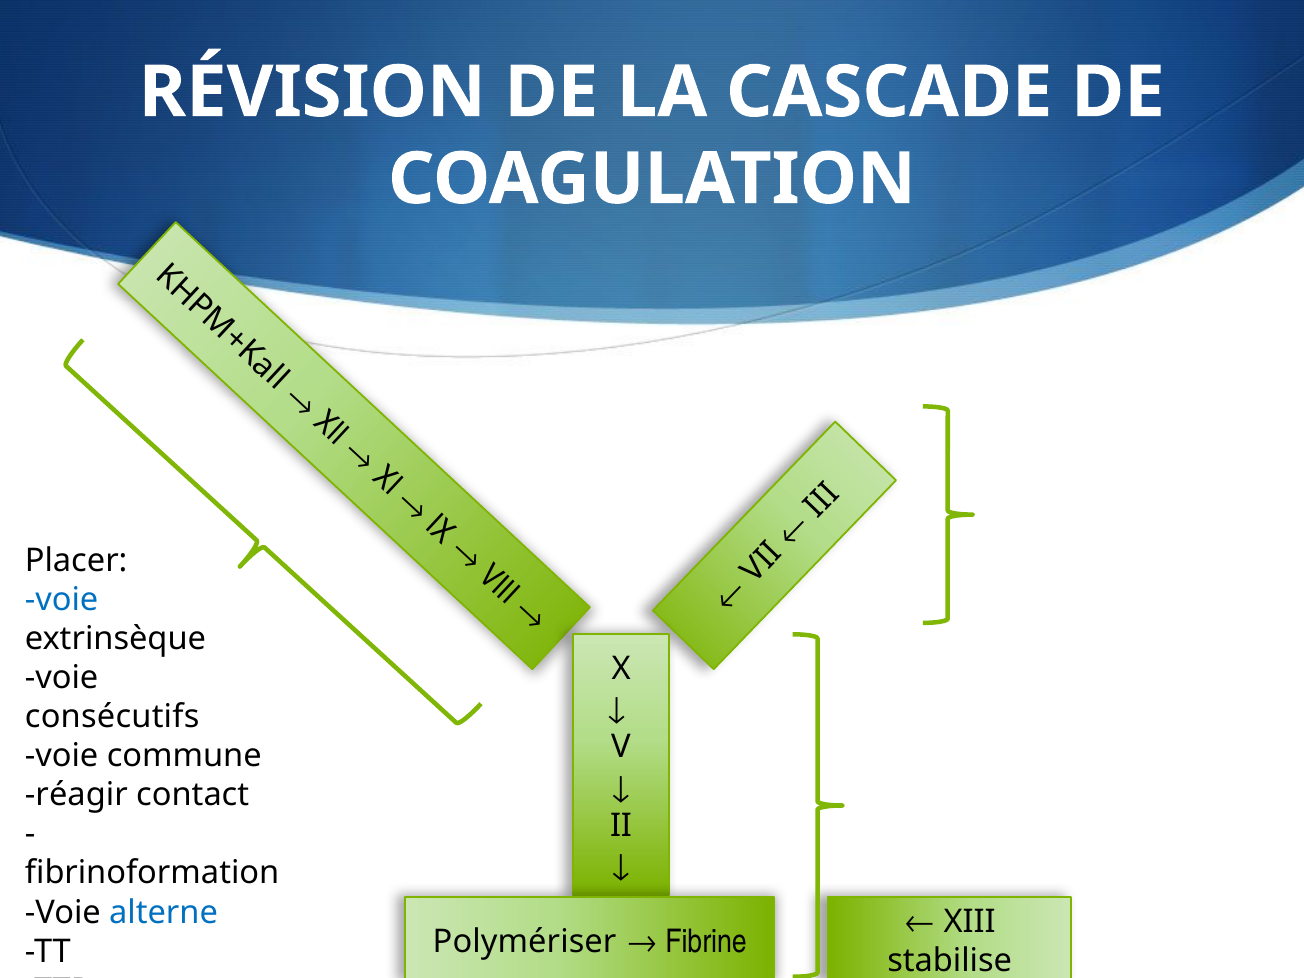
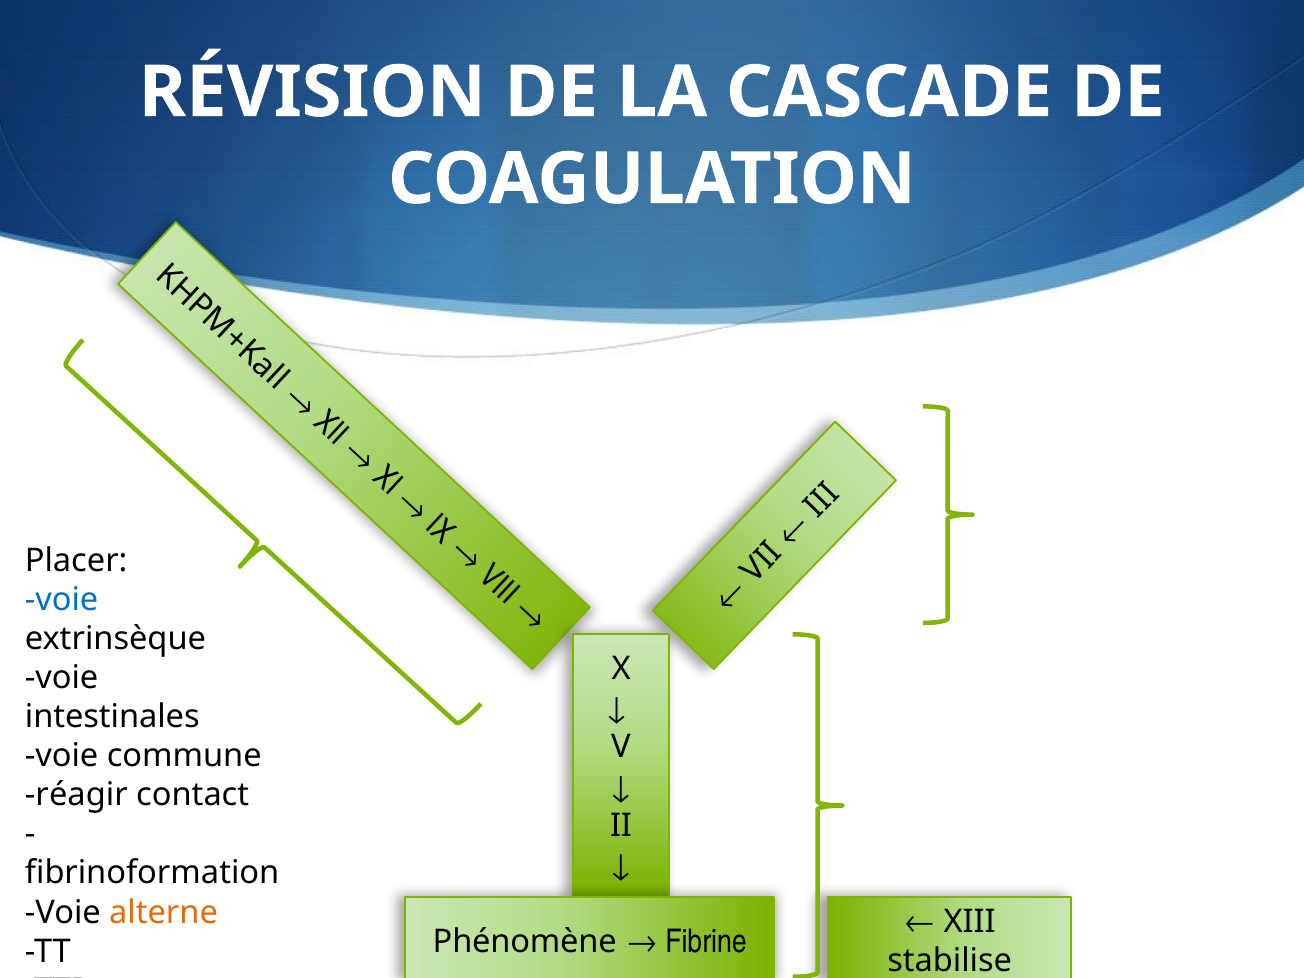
consécutifs: consécutifs -> intestinales
alterne colour: blue -> orange
Polymériser: Polymériser -> Phénomène
